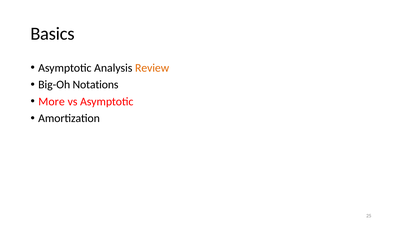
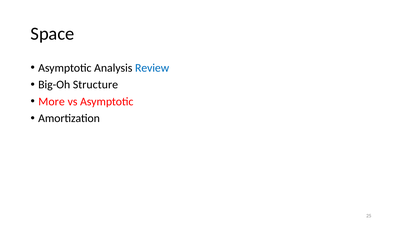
Basics: Basics -> Space
Review colour: orange -> blue
Notations: Notations -> Structure
